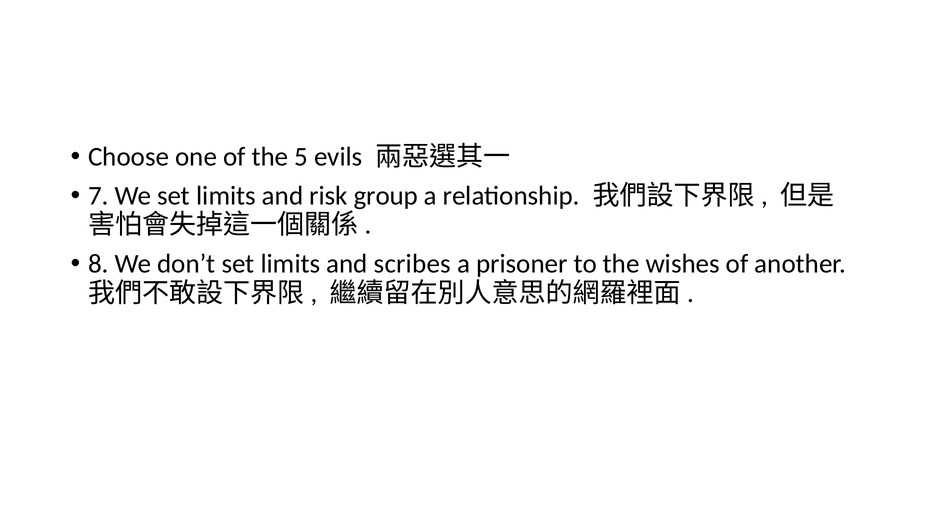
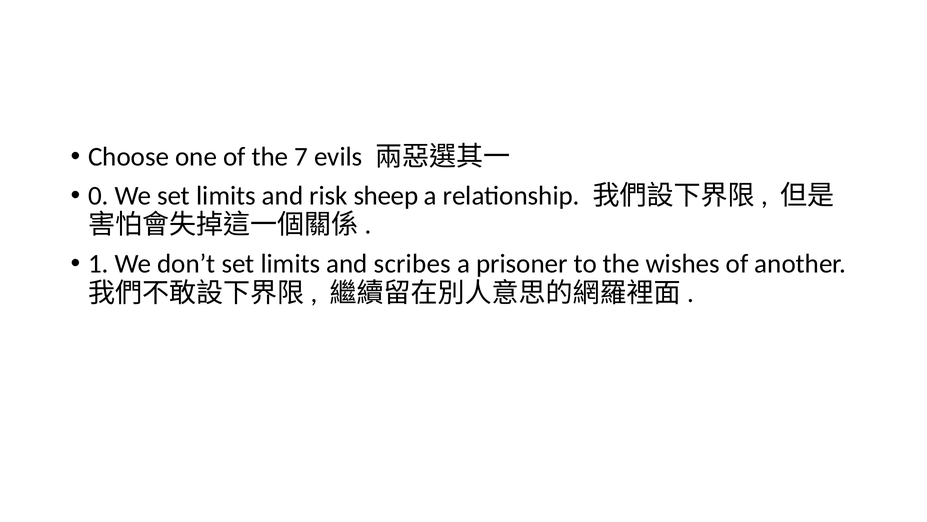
5: 5 -> 7
7: 7 -> 0
group: group -> sheep
8: 8 -> 1
